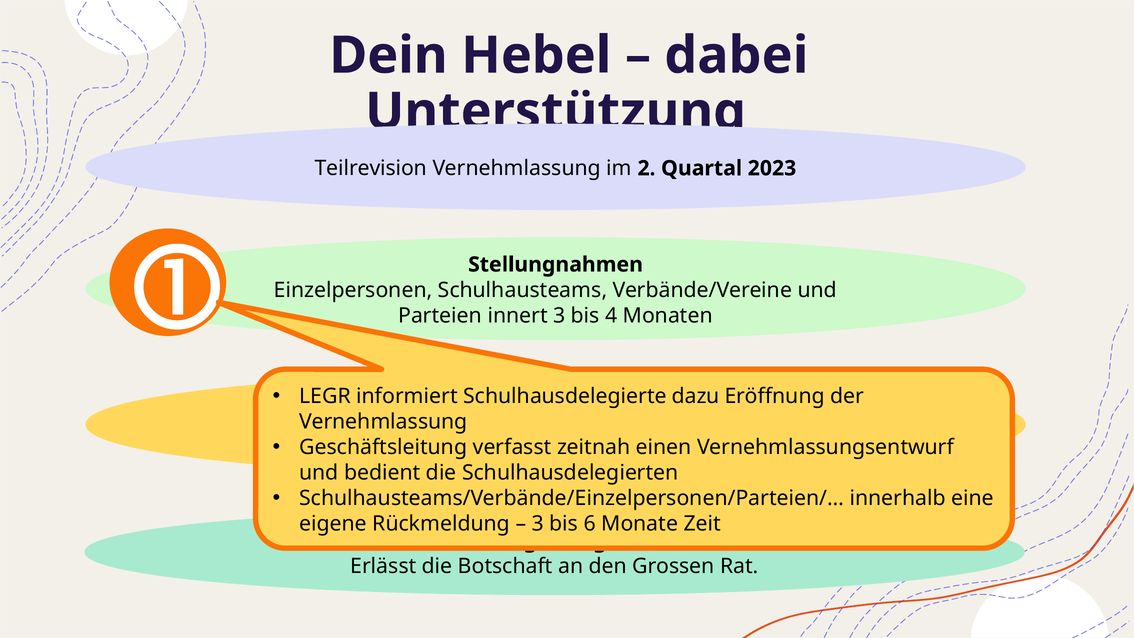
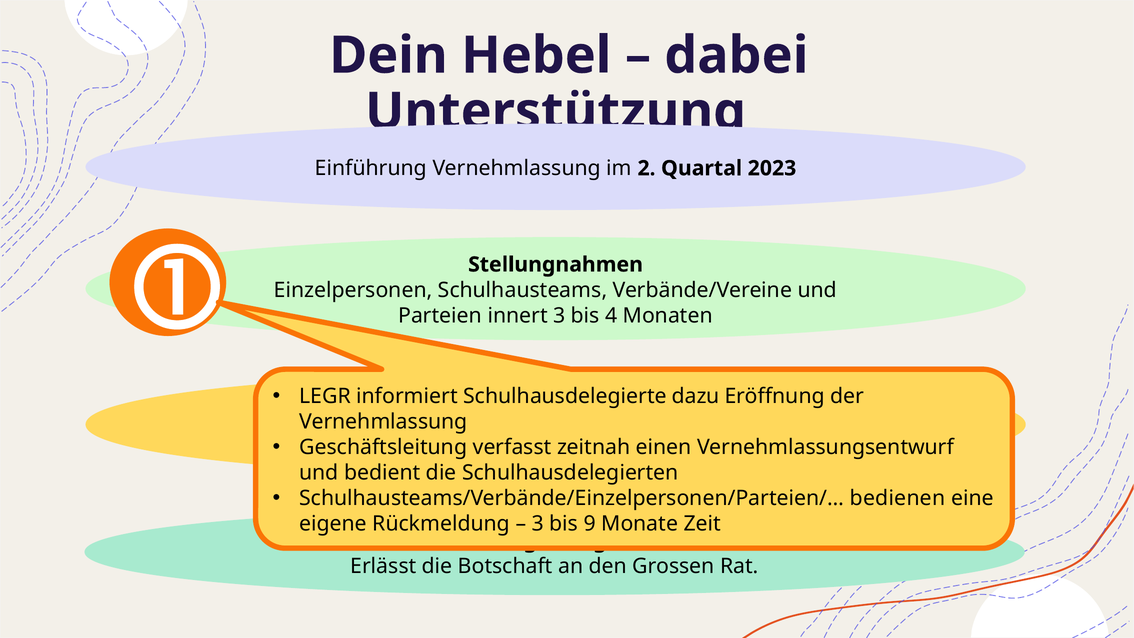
Teilrevision: Teilrevision -> Einführung
innerhalb: innerhalb -> bedienen
6: 6 -> 9
